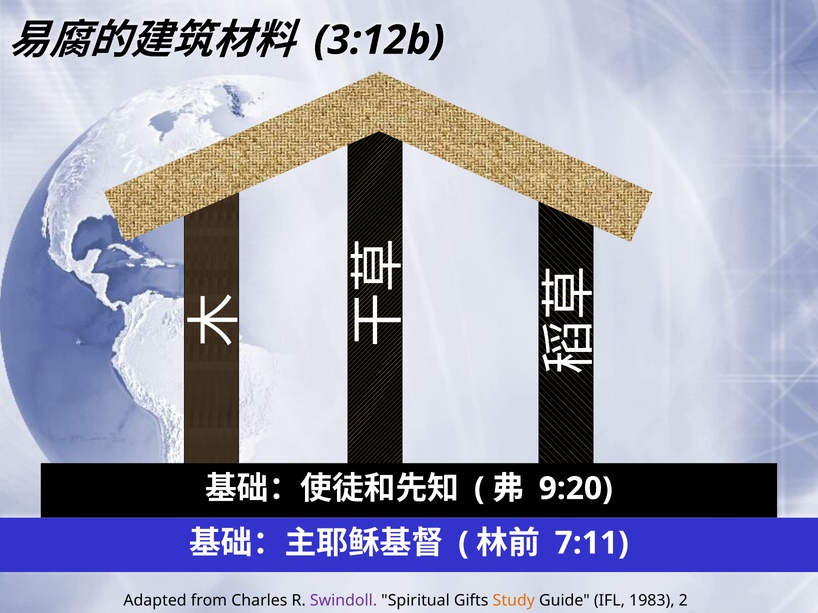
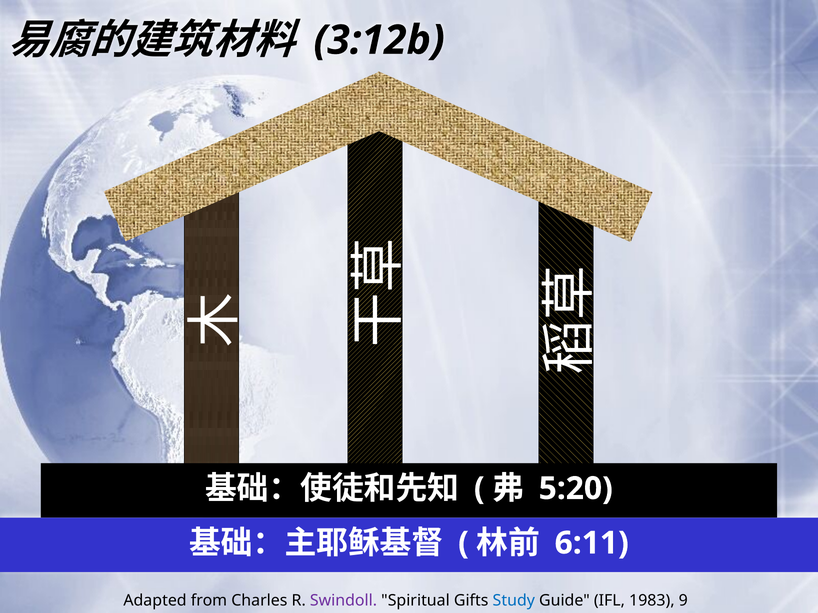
9:20: 9:20 -> 5:20
7:11: 7:11 -> 6:11
Study colour: orange -> blue
2: 2 -> 9
